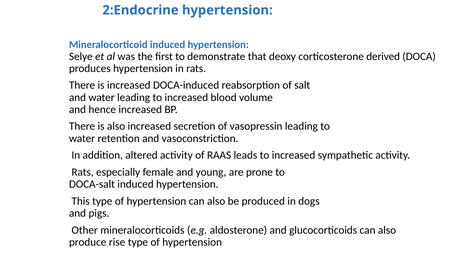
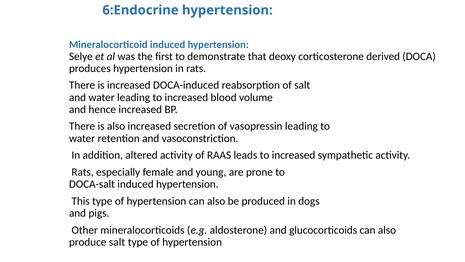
2:Endocrine: 2:Endocrine -> 6:Endocrine
produce rise: rise -> salt
